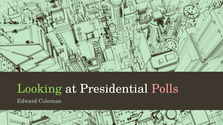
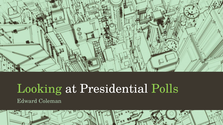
Polls colour: pink -> light green
